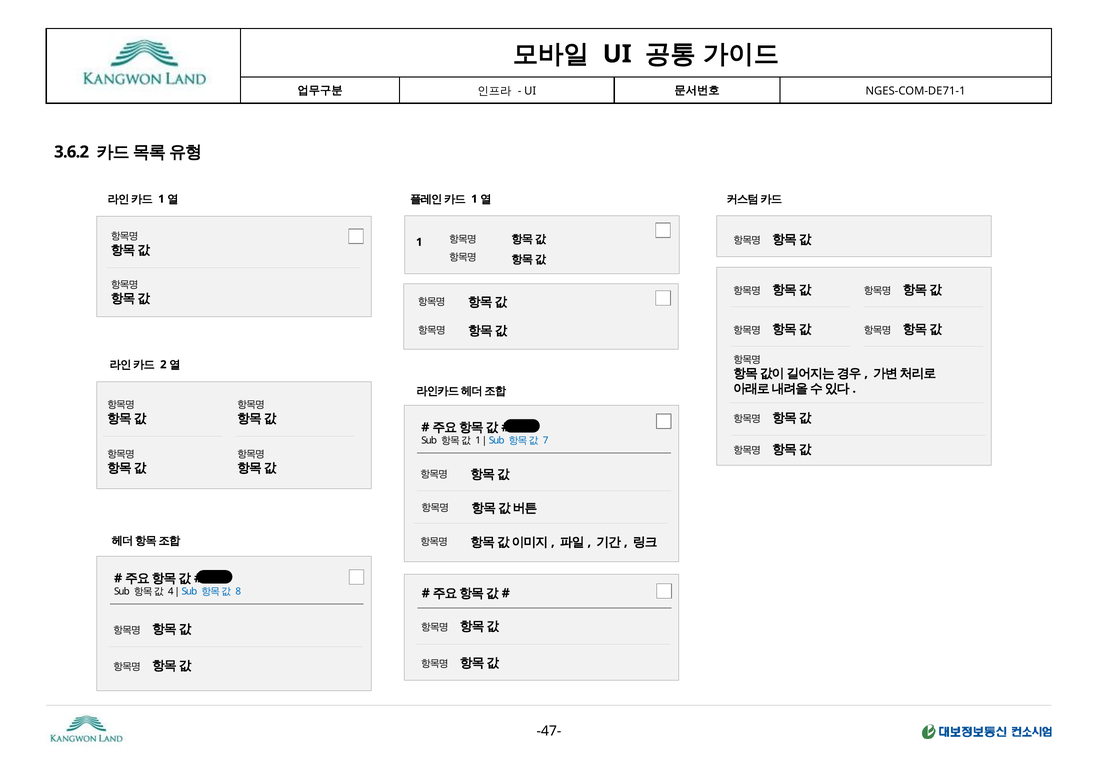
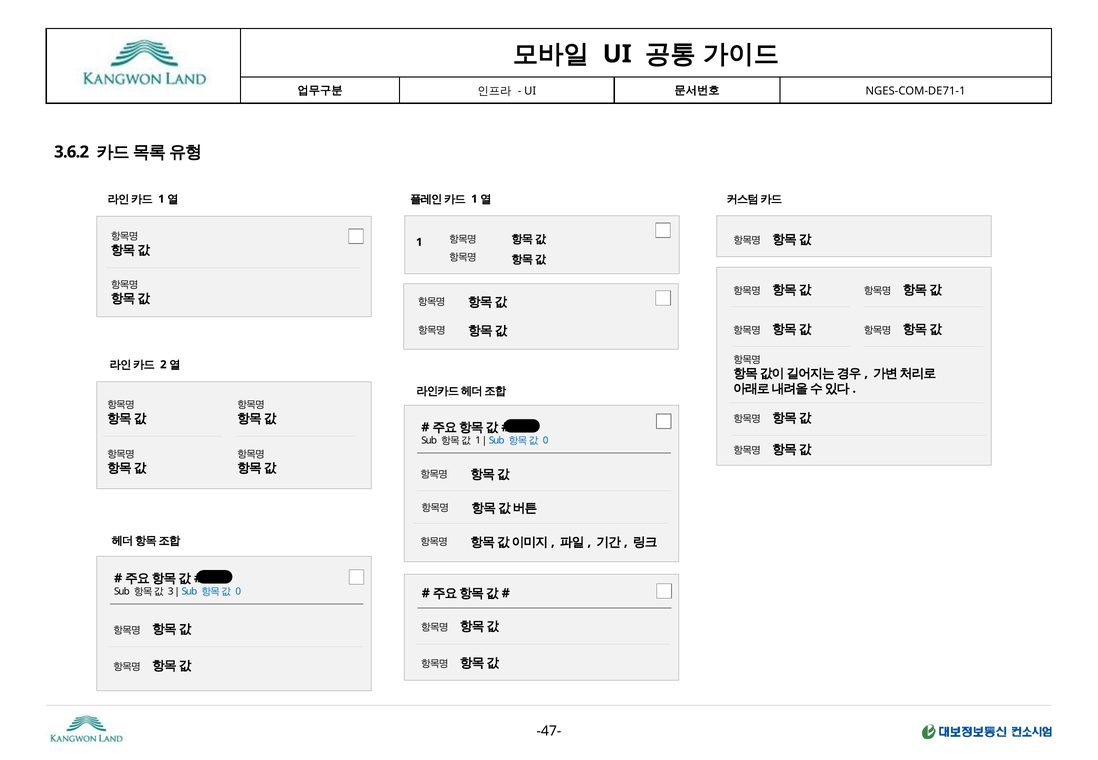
7 at (546, 441): 7 -> 0
4: 4 -> 3
8 at (238, 592): 8 -> 0
